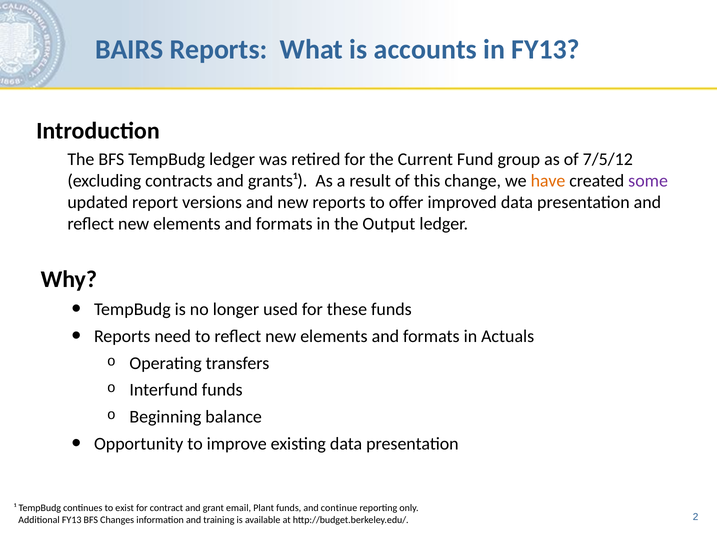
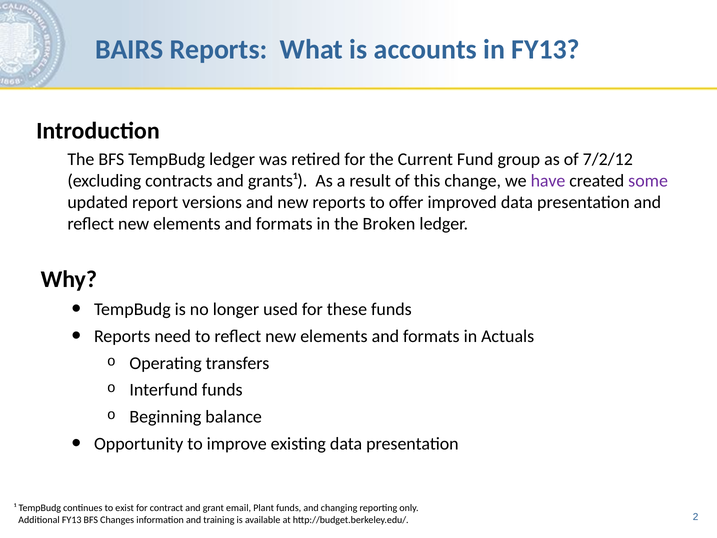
7/5/12: 7/5/12 -> 7/2/12
have colour: orange -> purple
Output: Output -> Broken
continue: continue -> changing
